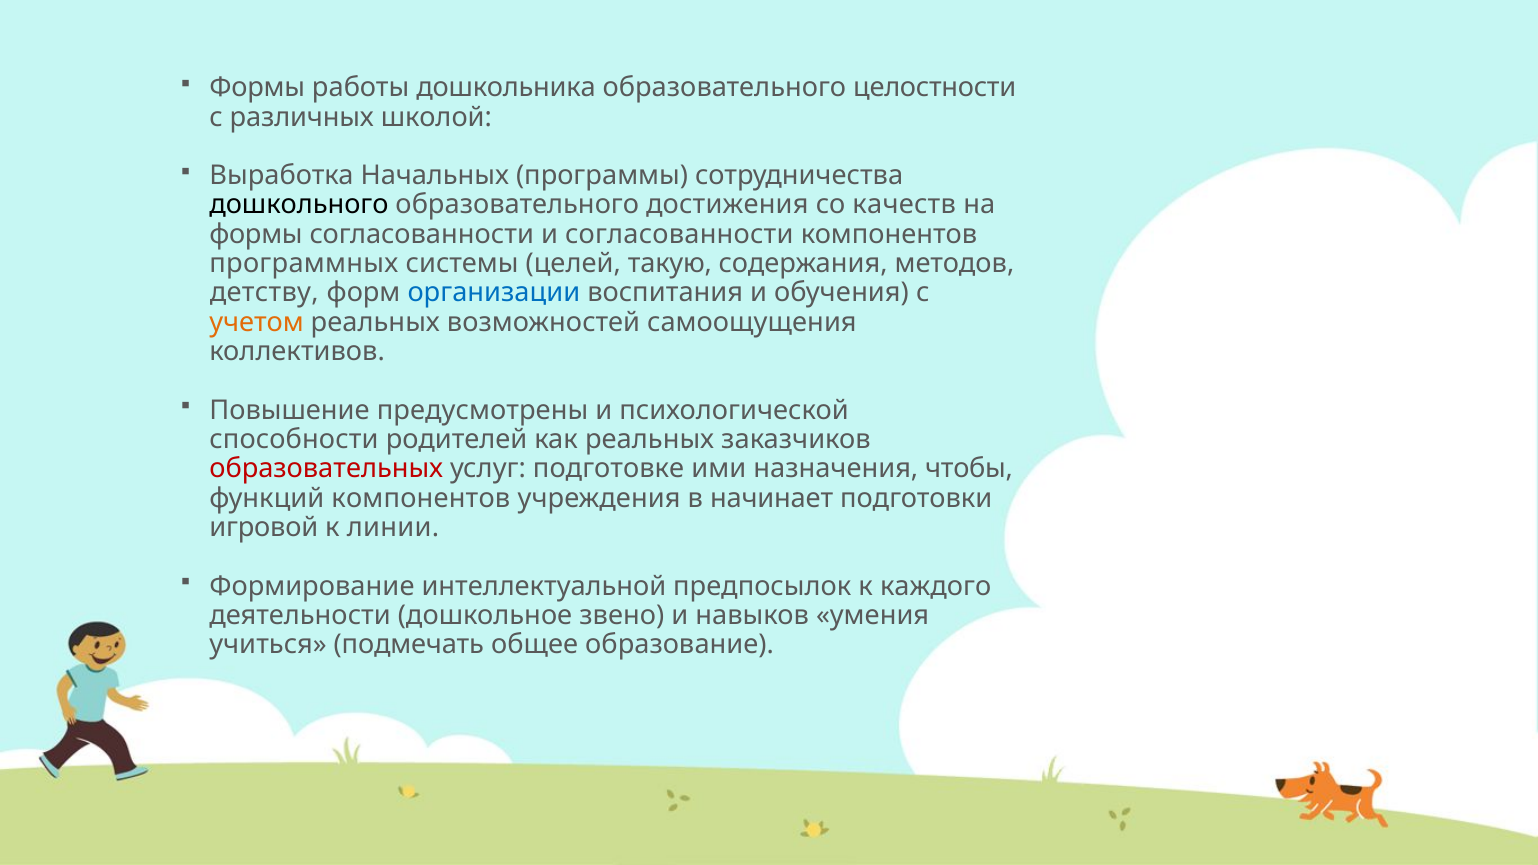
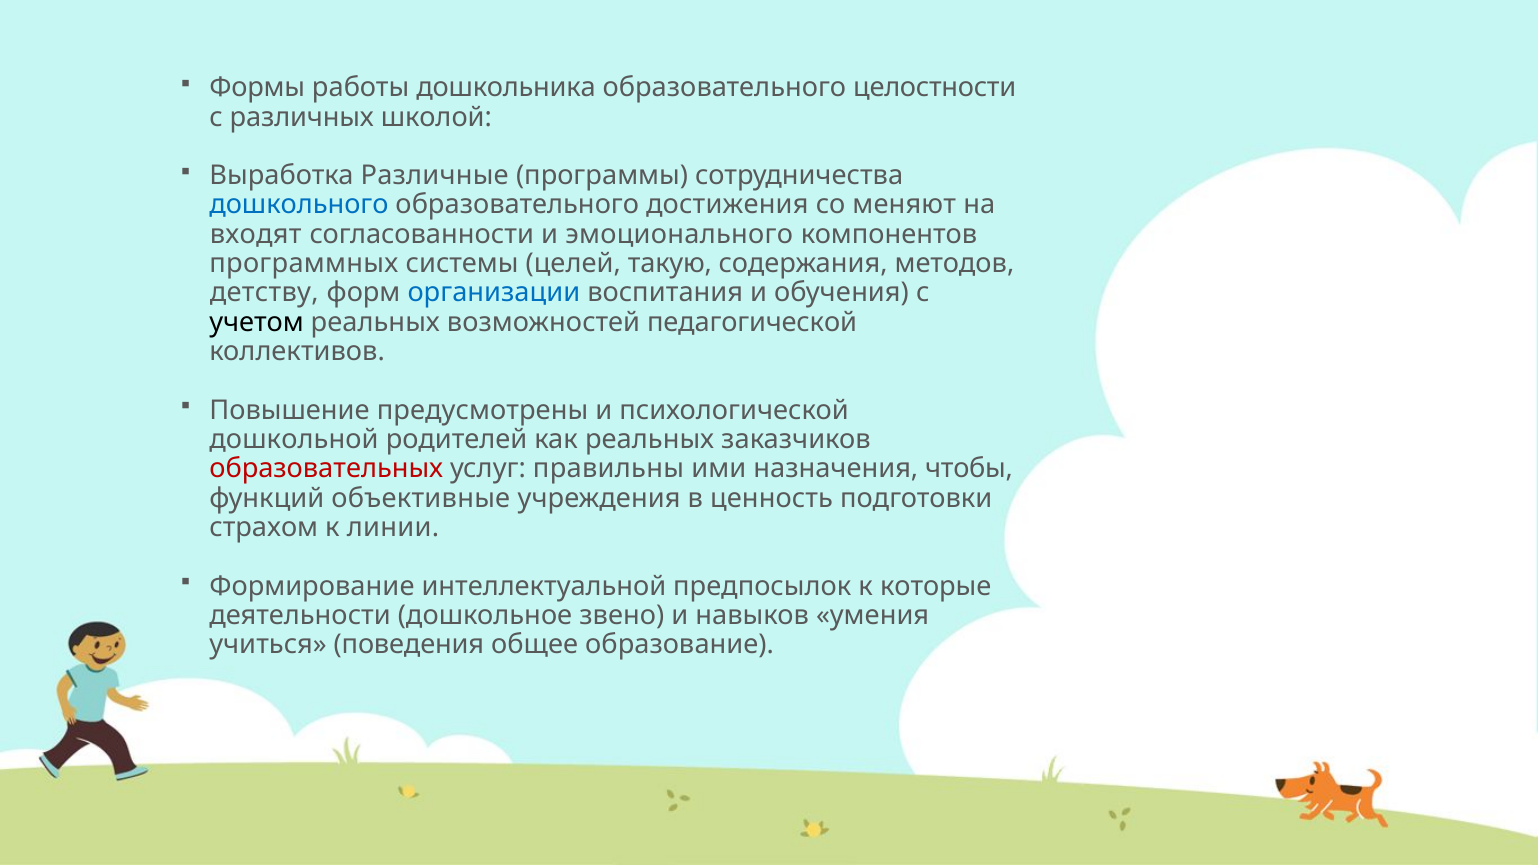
Начальных: Начальных -> Различные
дошкольного colour: black -> blue
качеств: качеств -> меняют
формы at (256, 234): формы -> входят
и согласованности: согласованности -> эмоционального
учетом colour: orange -> black
самоощущения: самоощущения -> педагогической
способности: способности -> дошкольной
подготовке: подготовке -> правильны
функций компонентов: компонентов -> объективные
начинает: начинает -> ценность
игровой: игровой -> страхом
каждого: каждого -> которые
подмечать: подмечать -> поведения
